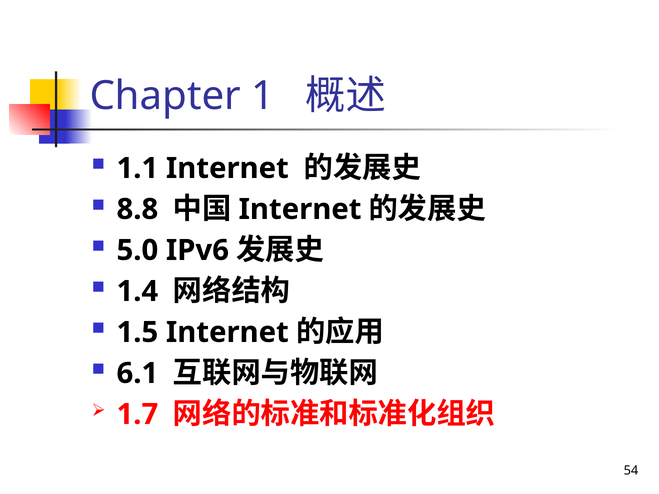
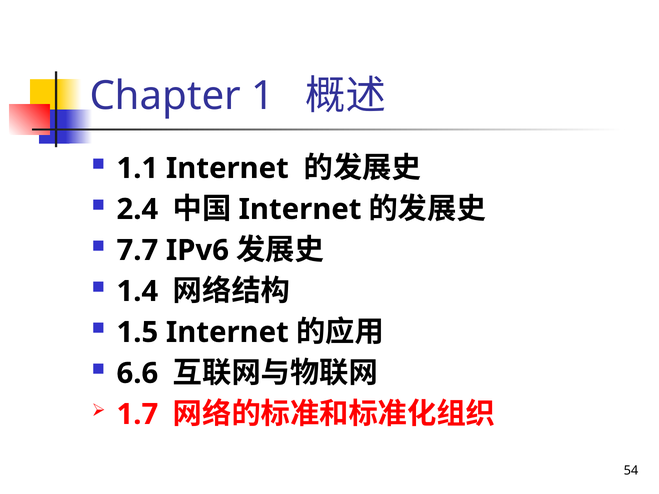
8.8: 8.8 -> 2.4
5.0: 5.0 -> 7.7
6.1: 6.1 -> 6.6
